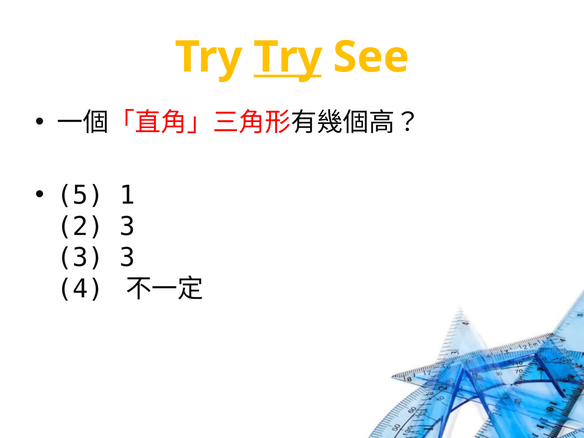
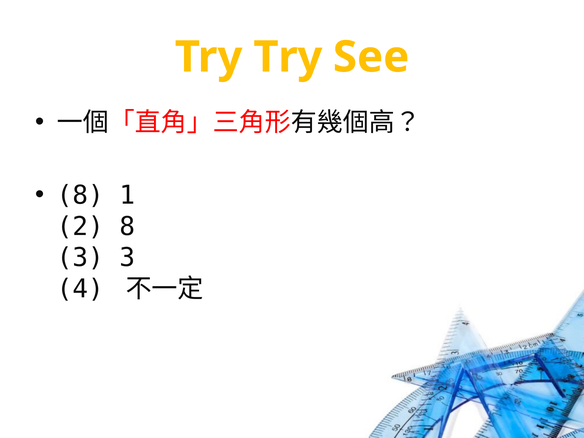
Try at (288, 57) underline: present -> none
5 at (80, 195): 5 -> 8
2 3: 3 -> 8
